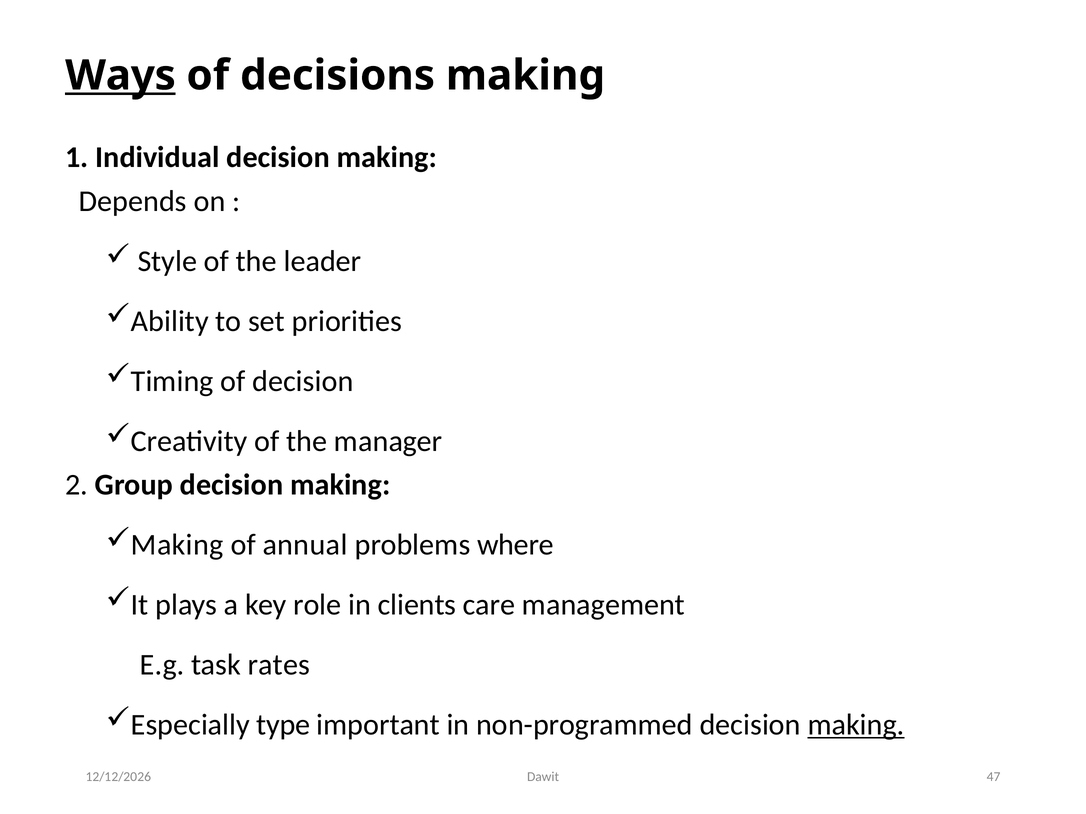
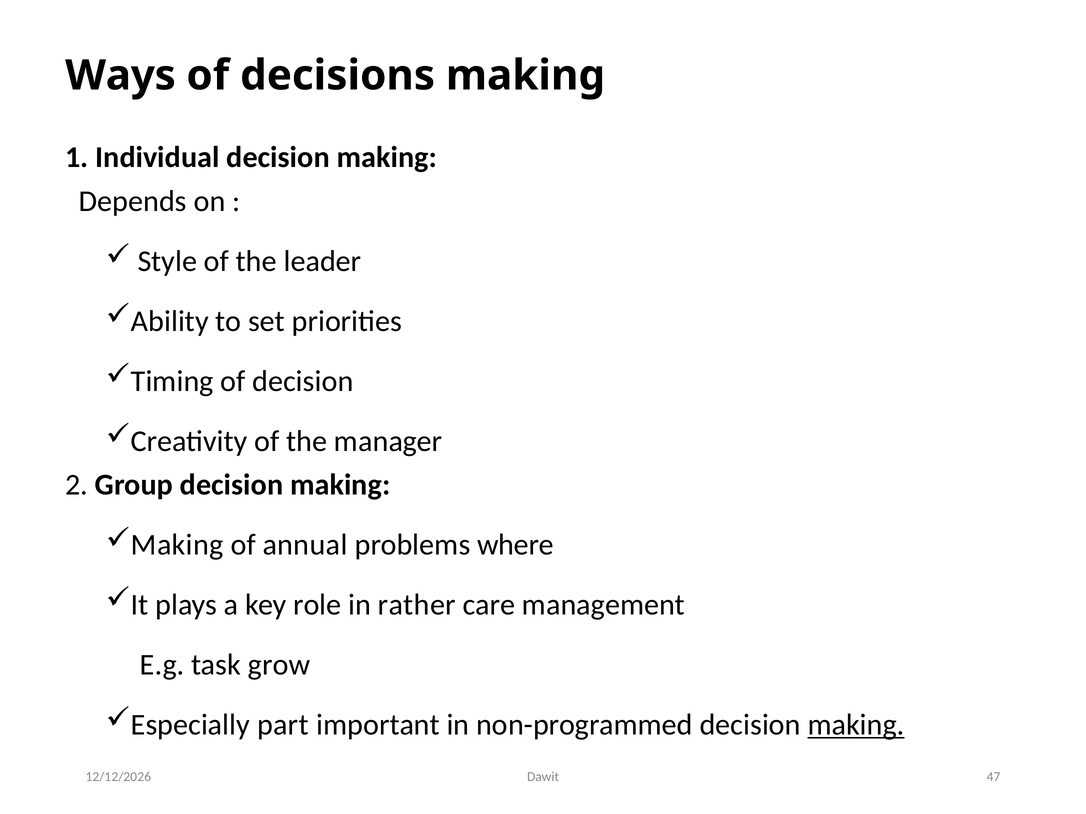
Ways underline: present -> none
clients: clients -> rather
rates: rates -> grow
type: type -> part
